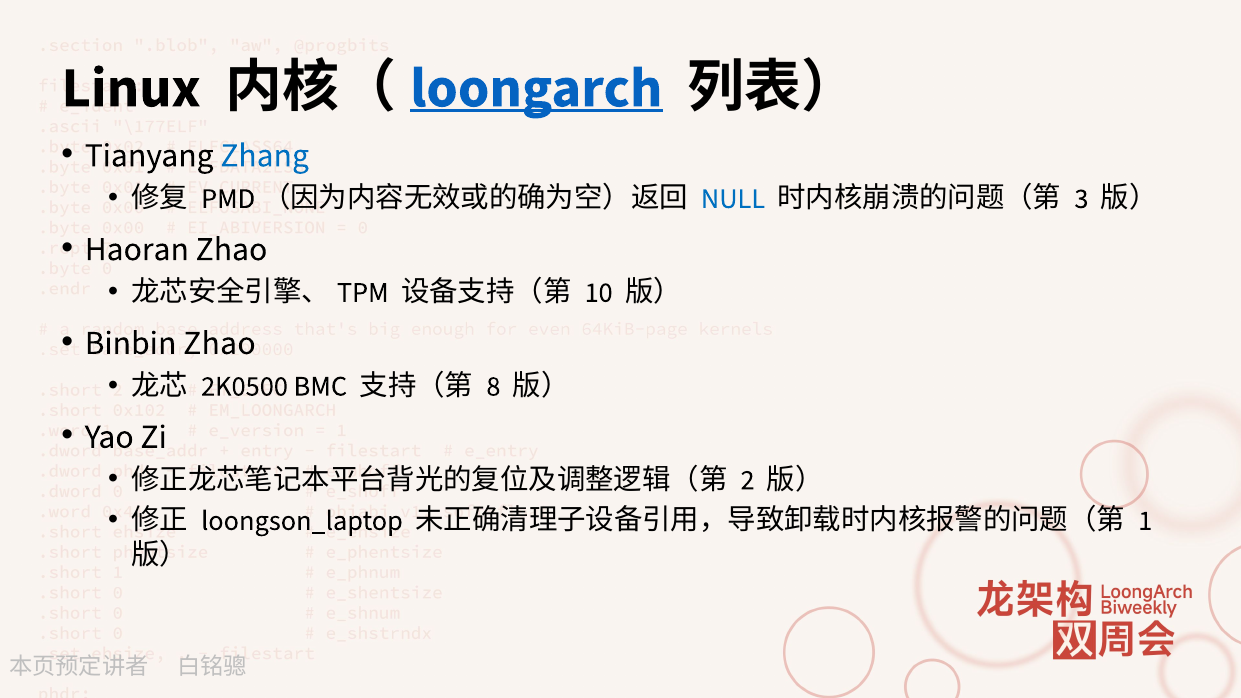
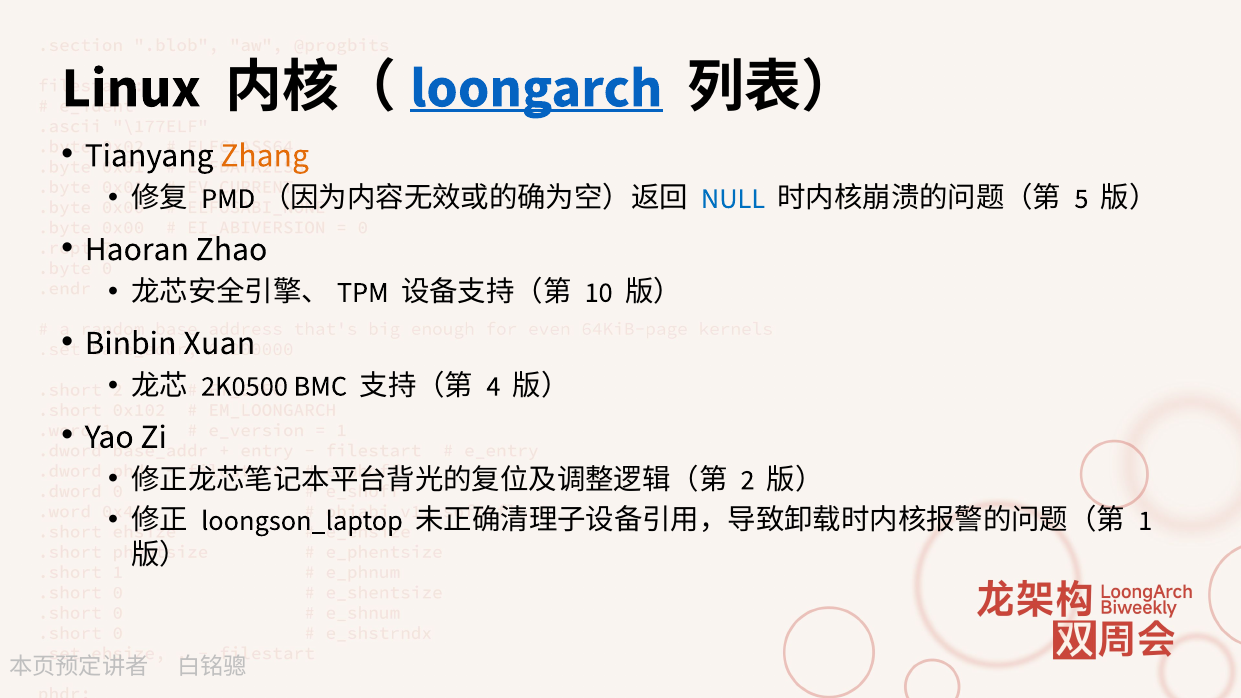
Zhang colour: blue -> orange
3: 3 -> 5
Binbin Zhao: Zhao -> Xuan
8: 8 -> 4
